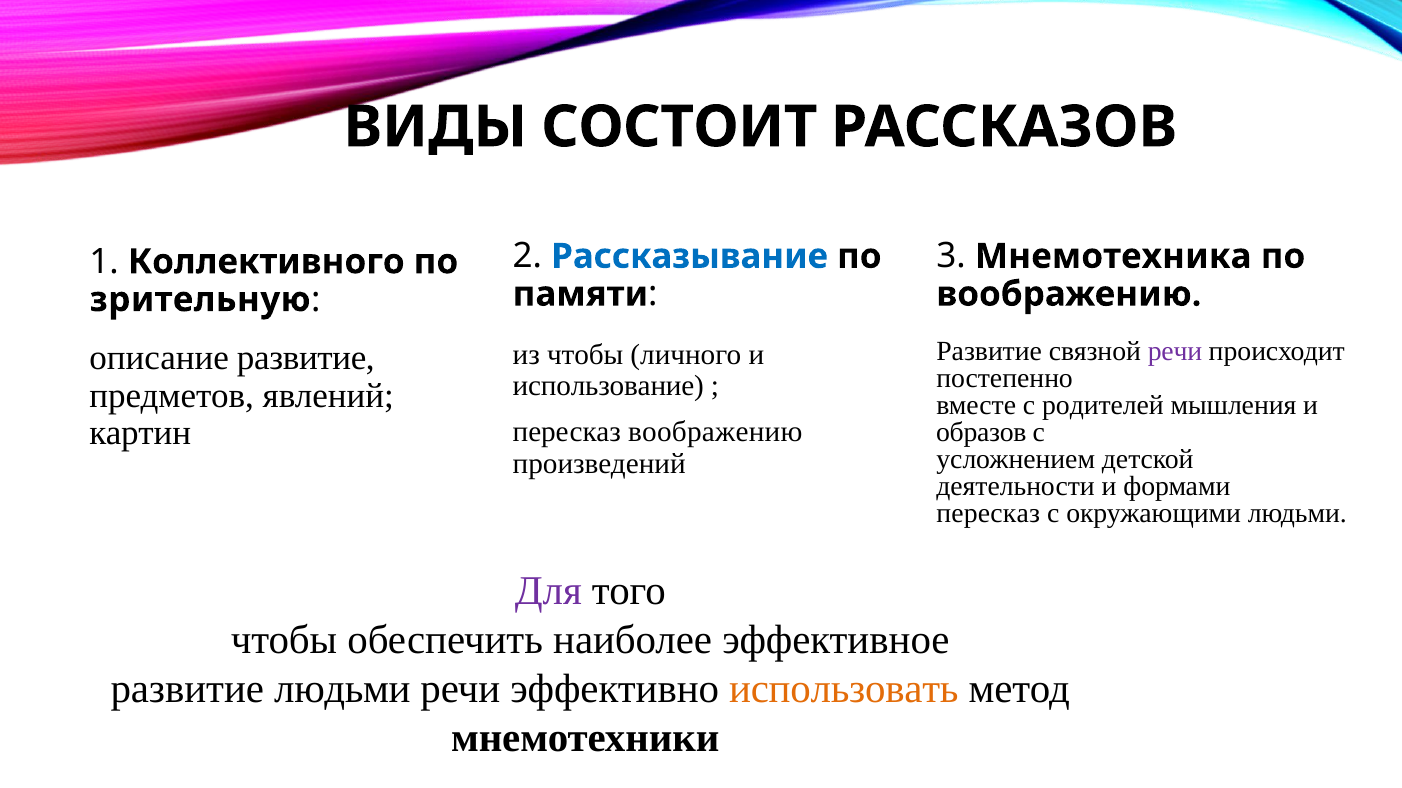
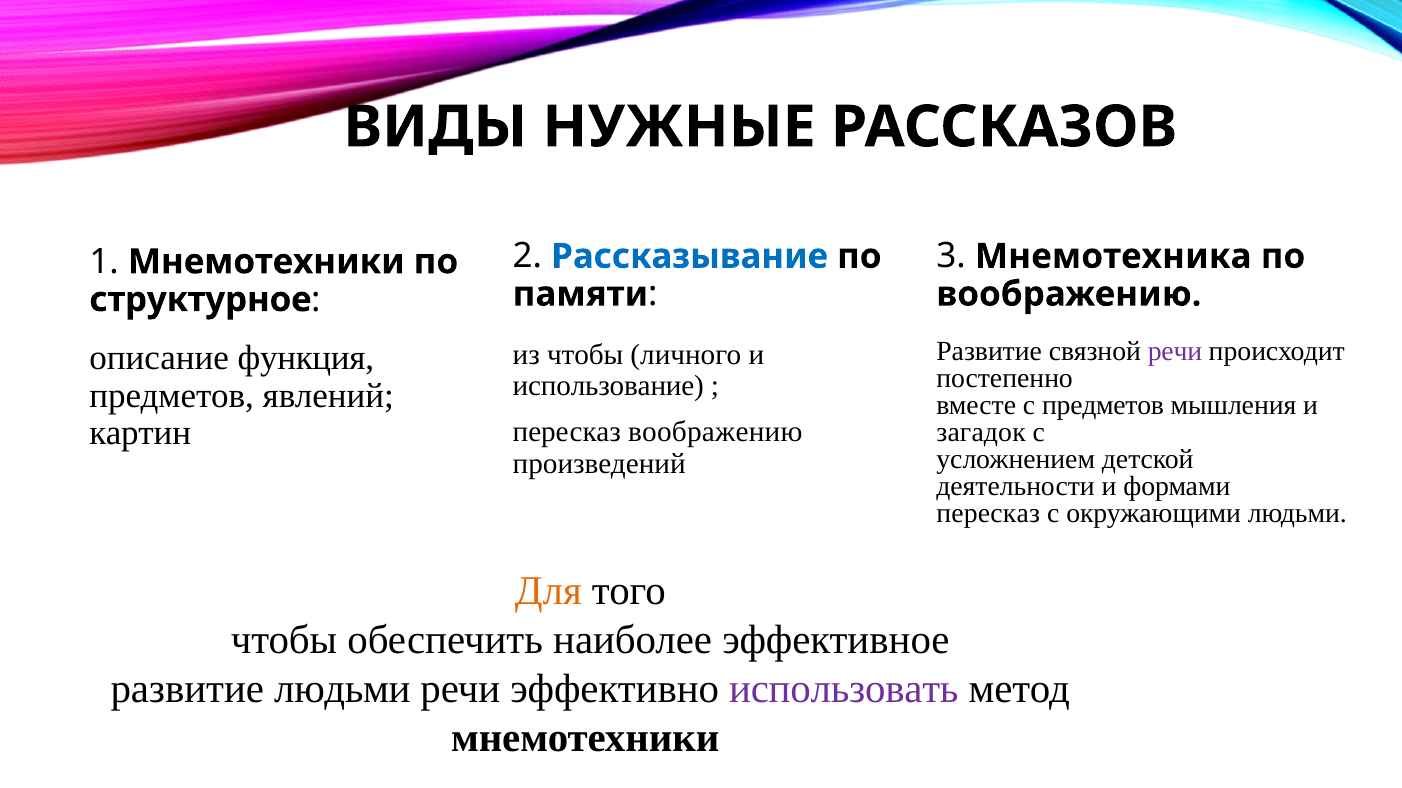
СОСТОИТ: СОСТОИТ -> НУЖНЫЕ
1 Коллективного: Коллективного -> Мнемотехники
зрительную: зрительную -> структурное
описание развитие: развитие -> функция
с родителей: родителей -> предметов
образов: образов -> загадок
Для colour: purple -> orange
использовать colour: orange -> purple
